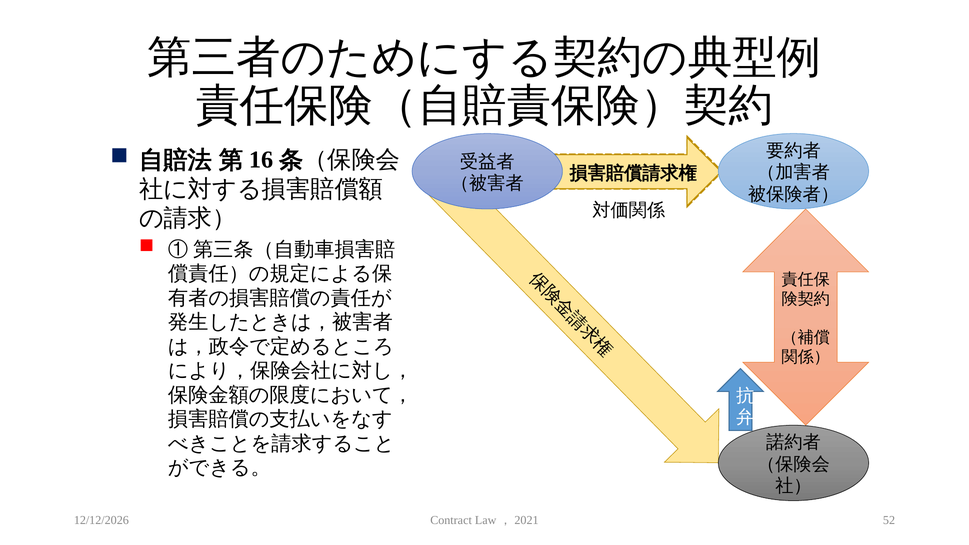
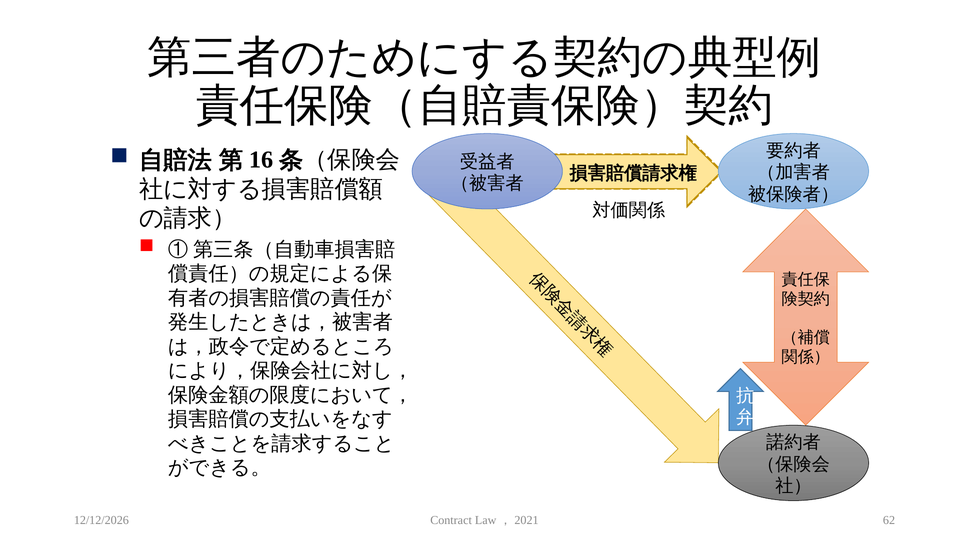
52: 52 -> 62
